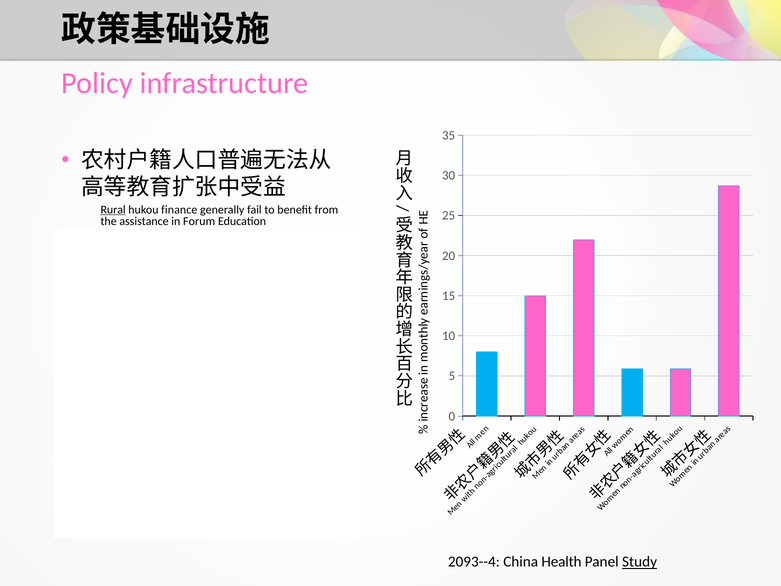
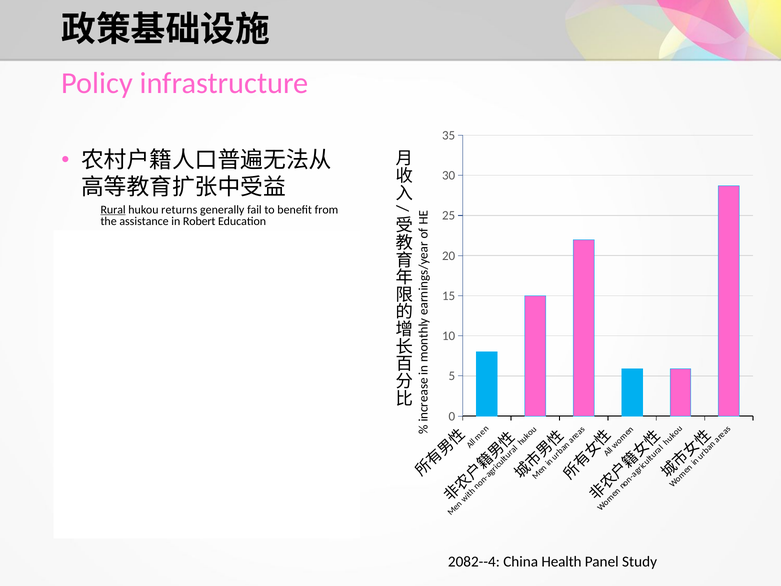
hukou finance: finance -> returns
Forum: Forum -> Robert
2093--4: 2093--4 -> 2082--4
Study underline: present -> none
